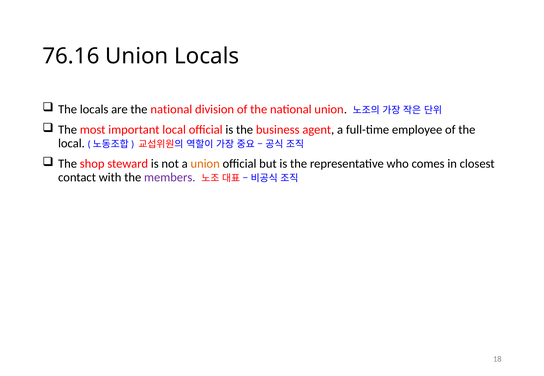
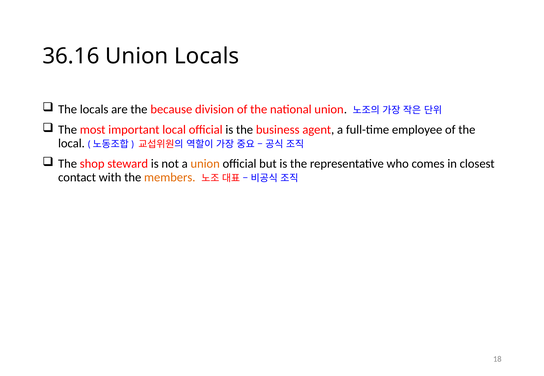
76.16: 76.16 -> 36.16
are the national: national -> because
members colour: purple -> orange
